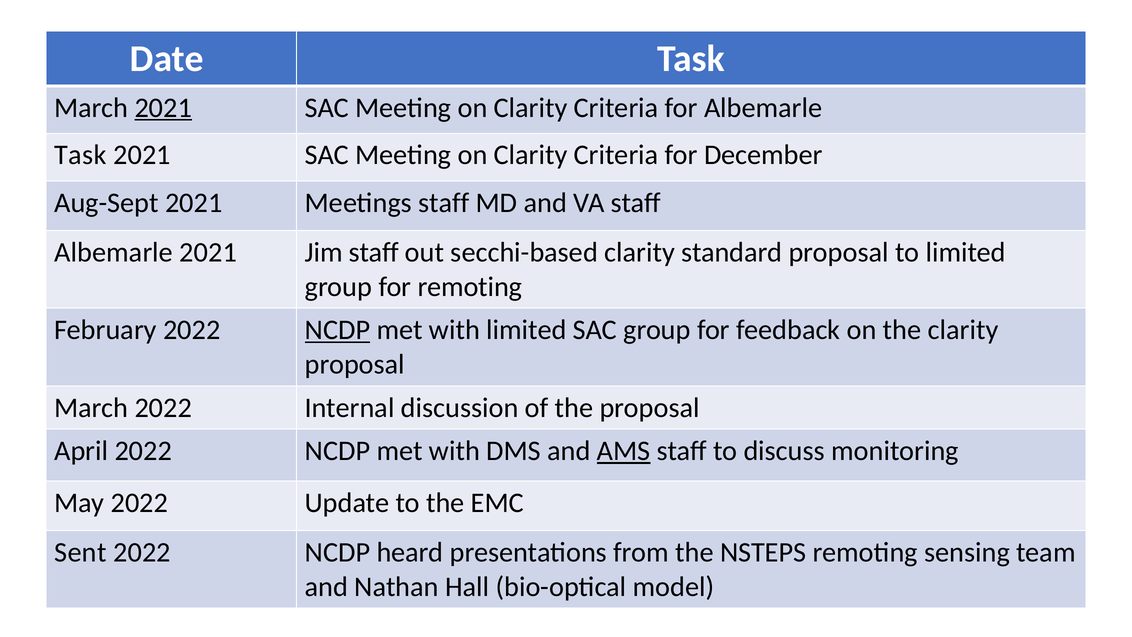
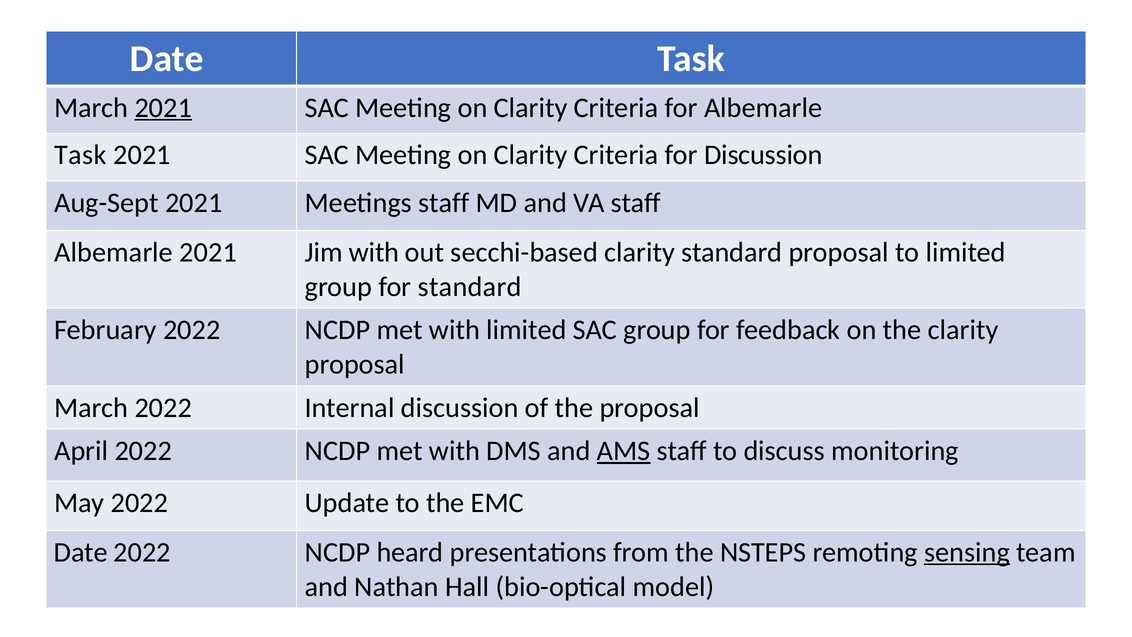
for December: December -> Discussion
Jim staff: staff -> with
for remoting: remoting -> standard
NCDP at (337, 330) underline: present -> none
Sent at (80, 552): Sent -> Date
sensing underline: none -> present
